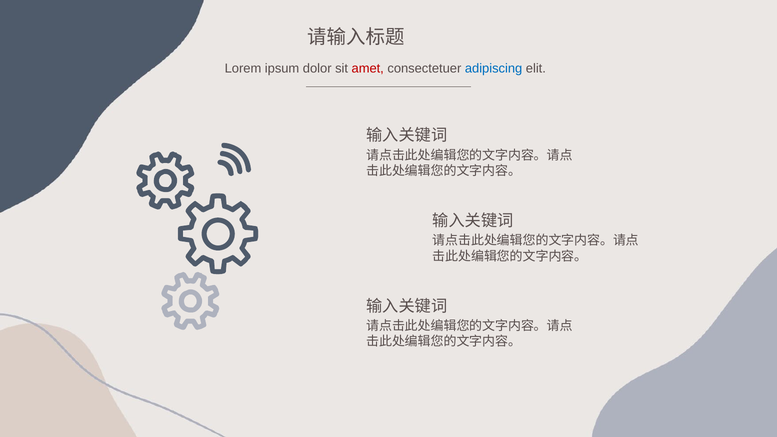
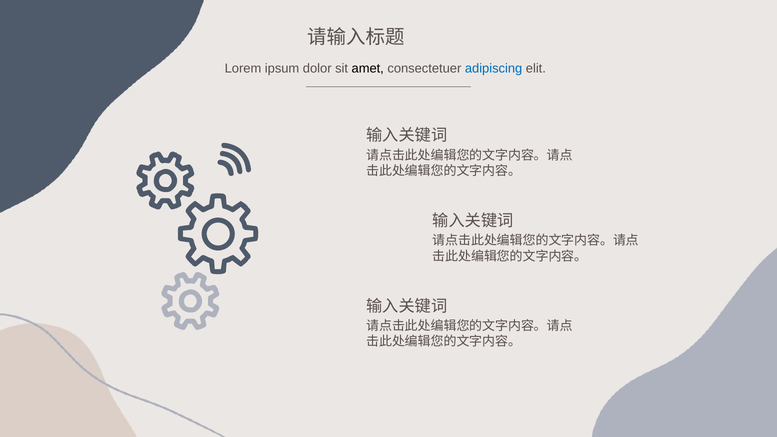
amet colour: red -> black
